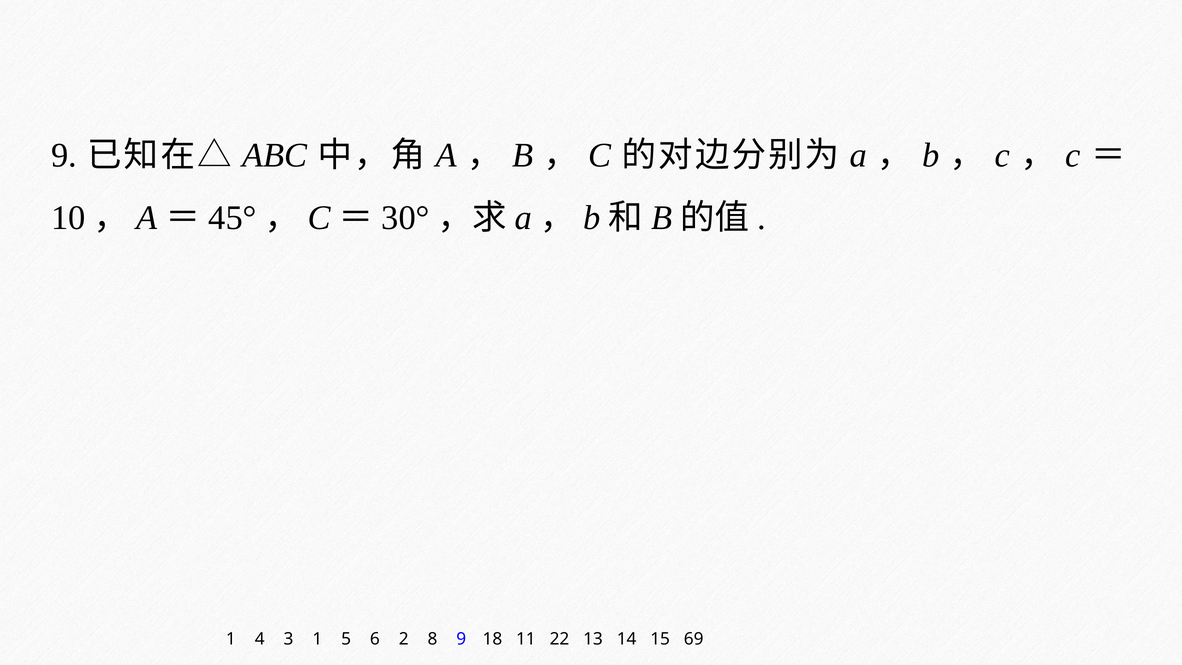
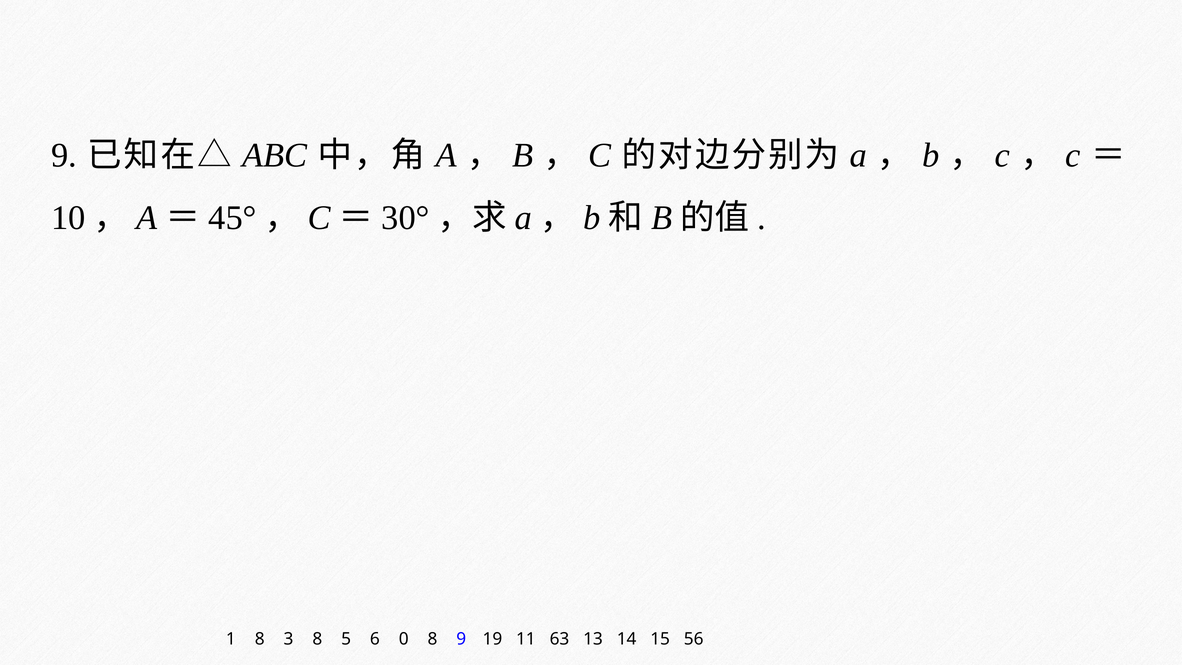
1 4: 4 -> 8
3 1: 1 -> 8
2: 2 -> 0
18: 18 -> 19
22: 22 -> 63
69: 69 -> 56
